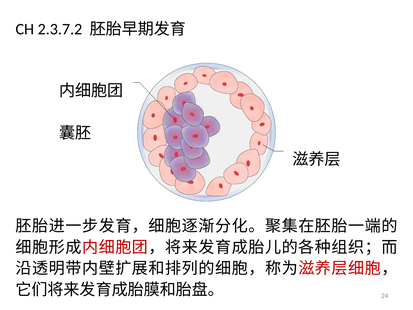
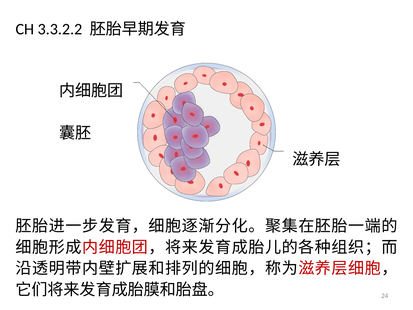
2.3.7.2: 2.3.7.2 -> 3.3.2.2
